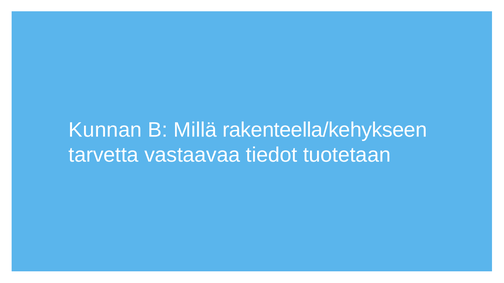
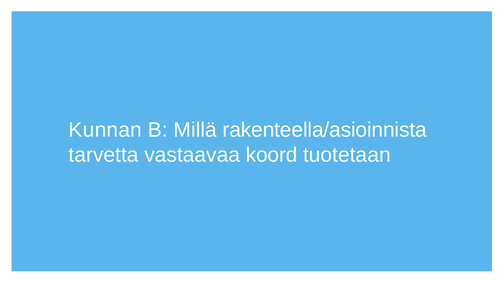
rakenteella/kehykseen: rakenteella/kehykseen -> rakenteella/asioinnista
tiedot: tiedot -> koord
